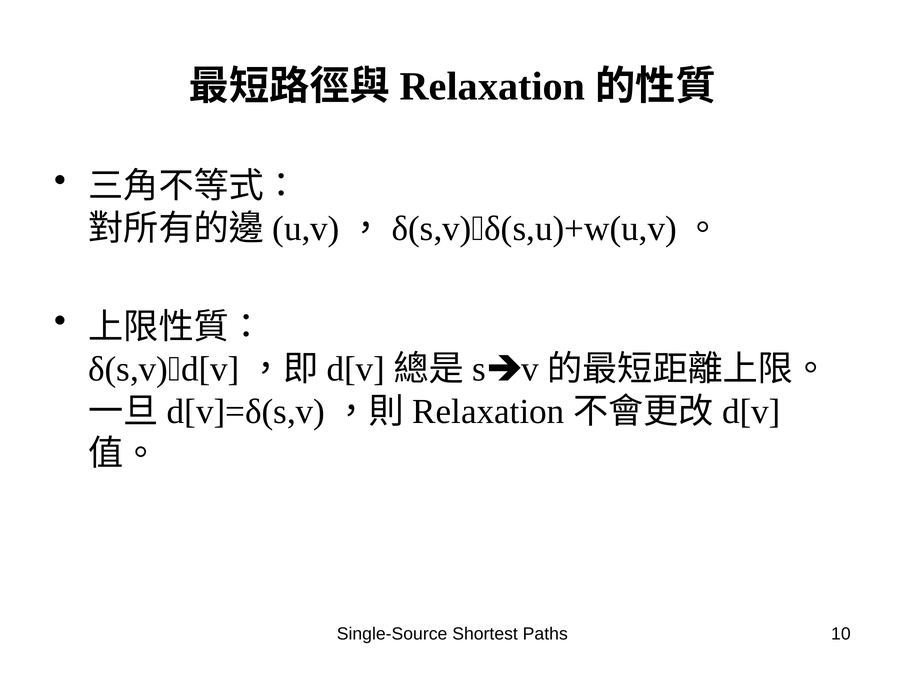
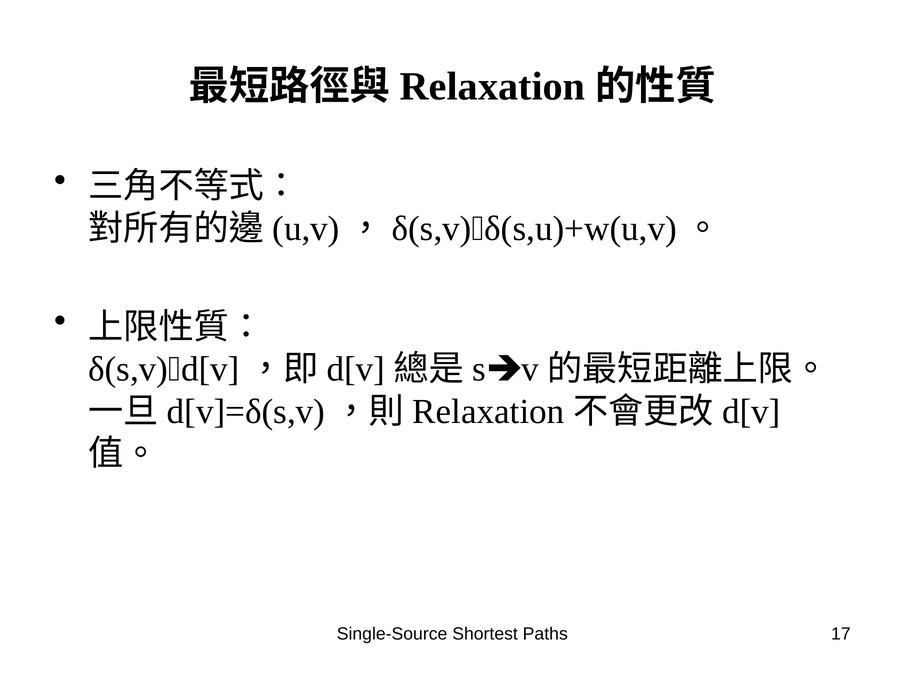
10: 10 -> 17
